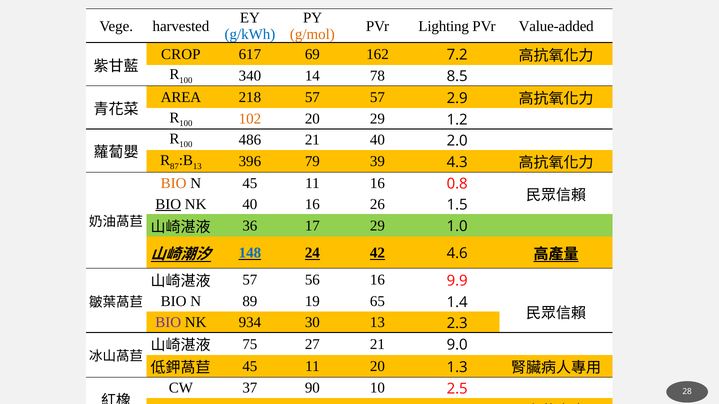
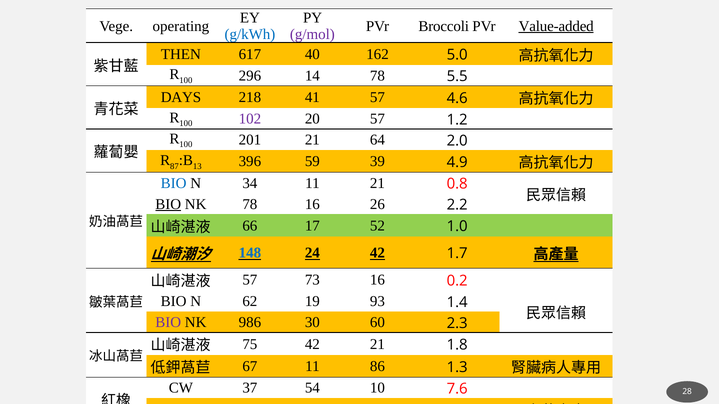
harvested: harvested -> operating
Lighting: Lighting -> Broccoli
Value-added underline: none -> present
g/mol colour: orange -> purple
CROP: CROP -> THEN
69: 69 -> 40
7.2: 7.2 -> 5.0
340: 340 -> 296
8.5: 8.5 -> 5.5
AREA: AREA -> DAYS
218 57: 57 -> 41
2.9: 2.9 -> 4.6
102 colour: orange -> purple
20 29: 29 -> 57
486: 486 -> 201
21 40: 40 -> 64
79: 79 -> 59
39 4.3: 4.3 -> 4.9
BIO at (174, 183) colour: orange -> blue
N 45: 45 -> 34
11 16: 16 -> 21
NK 40: 40 -> 78
1.5: 1.5 -> 2.2
36: 36 -> 66
17 29: 29 -> 52
4.6: 4.6 -> 1.7
56: 56 -> 73
9.9: 9.9 -> 0.2
89: 89 -> 62
65: 65 -> 93
934: 934 -> 986
30 13: 13 -> 60
75 27: 27 -> 42
9.0: 9.0 -> 1.8
45 at (250, 367): 45 -> 67
11 20: 20 -> 86
90: 90 -> 54
2.5: 2.5 -> 7.6
